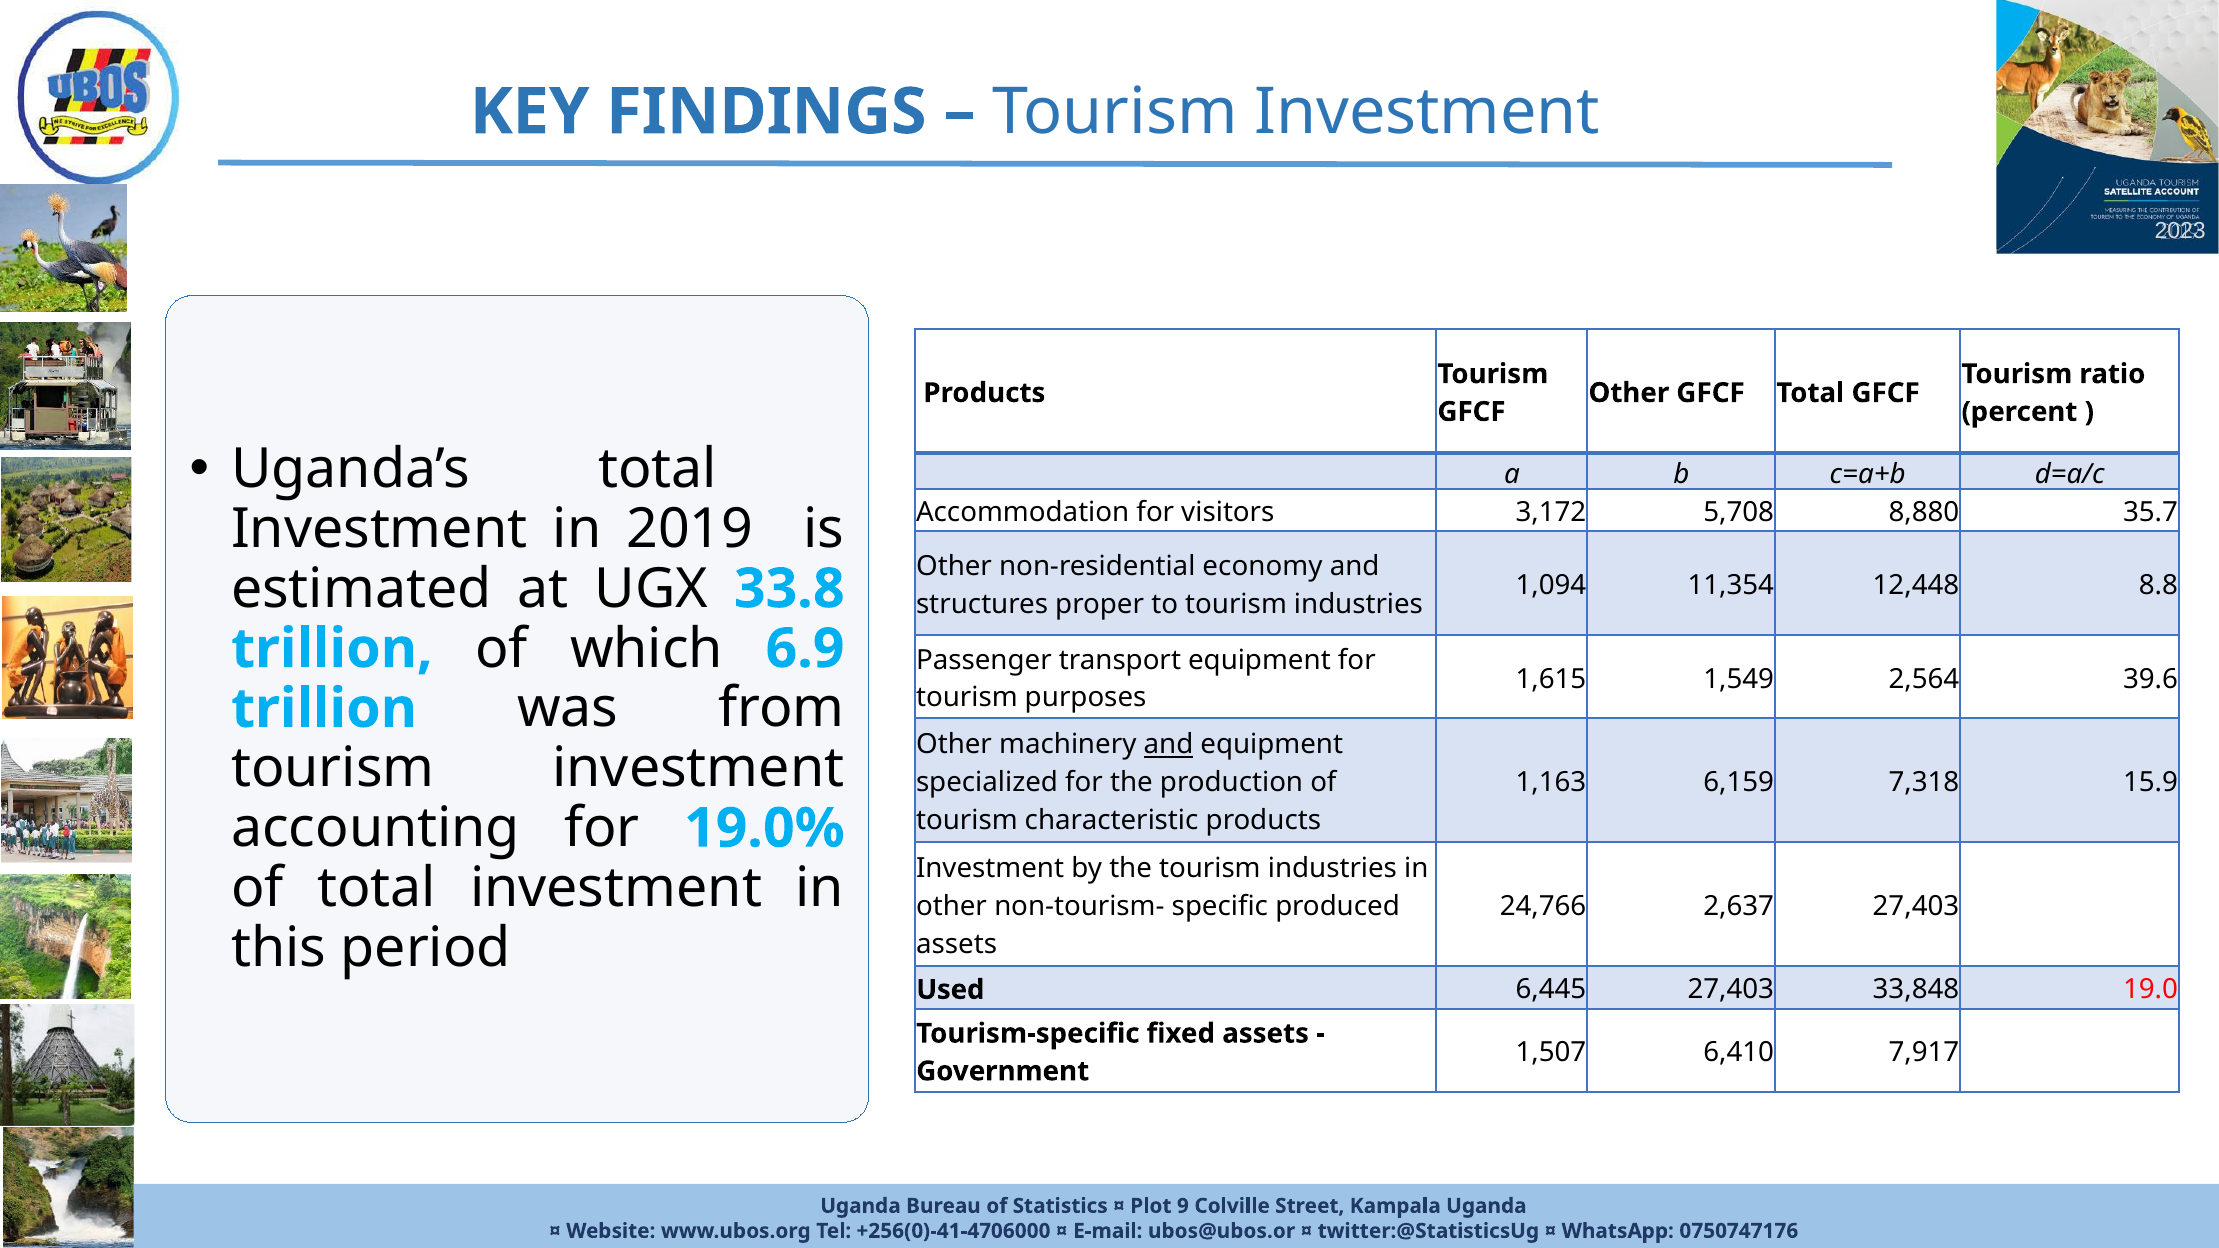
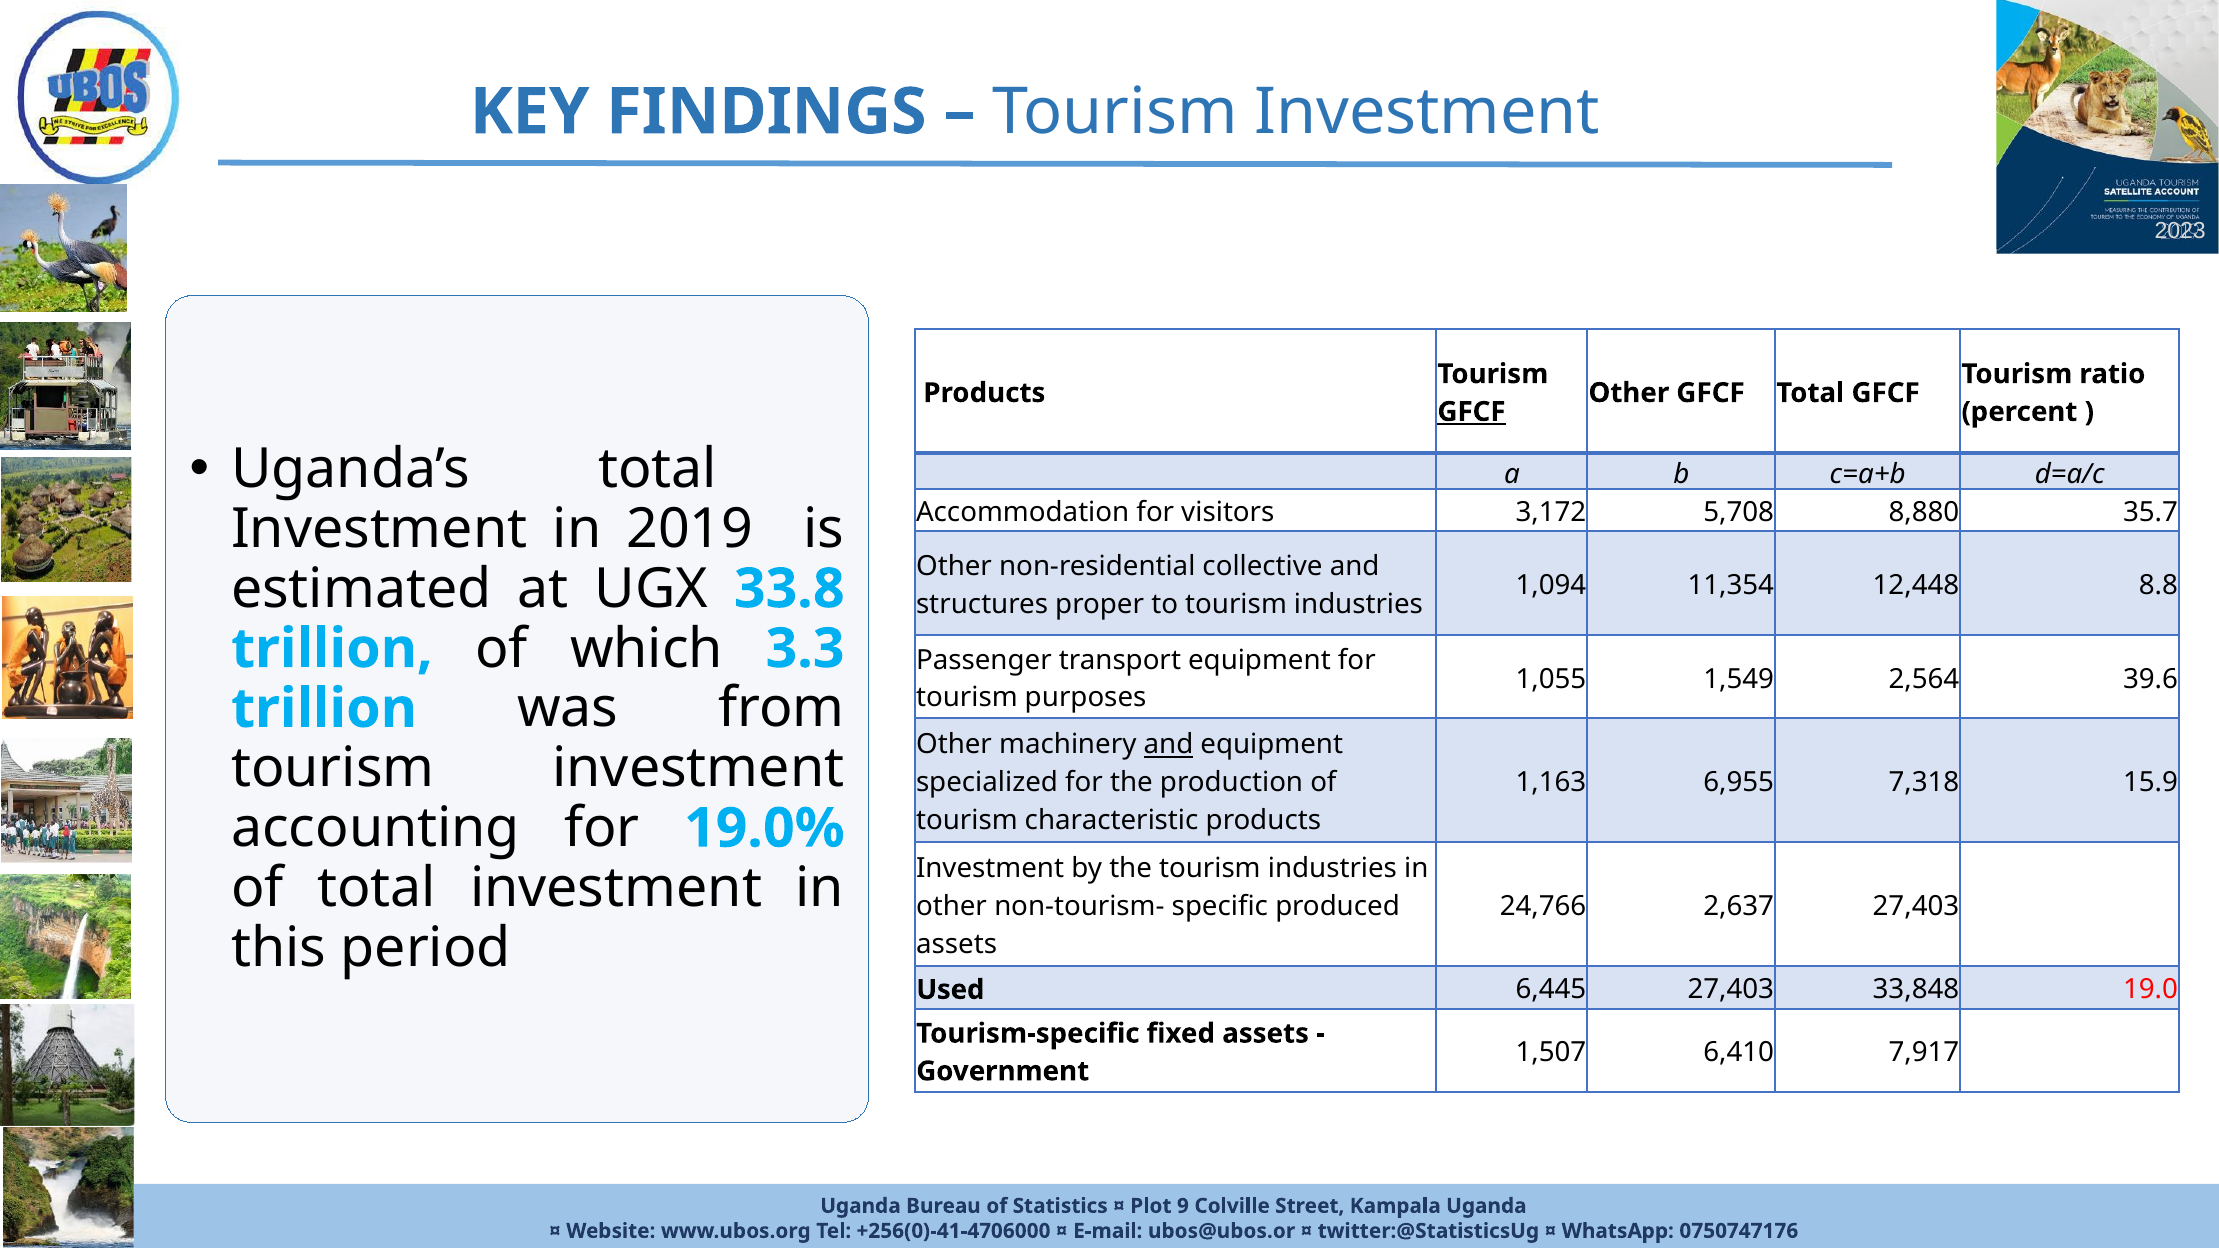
GFCF at (1471, 412) underline: none -> present
economy: economy -> collective
6.9: 6.9 -> 3.3
1,615: 1,615 -> 1,055
6,159: 6,159 -> 6,955
